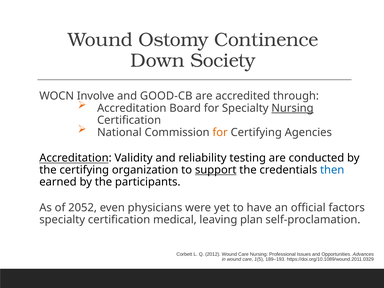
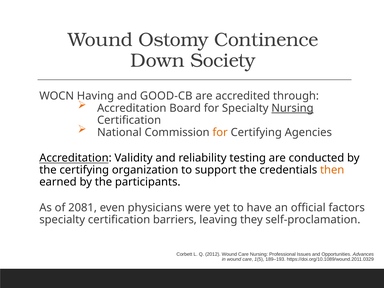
Involve: Involve -> Having
support underline: present -> none
then colour: blue -> orange
2052: 2052 -> 2081
medical: medical -> barriers
plan: plan -> they
